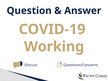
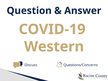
Working: Working -> Western
